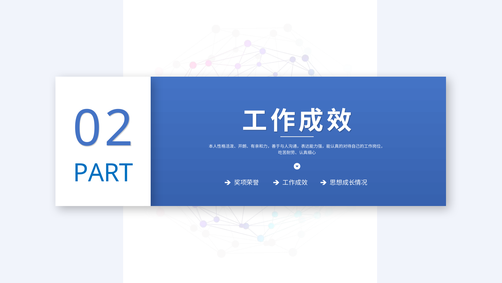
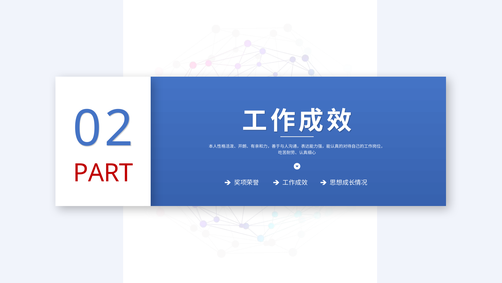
PART colour: blue -> red
